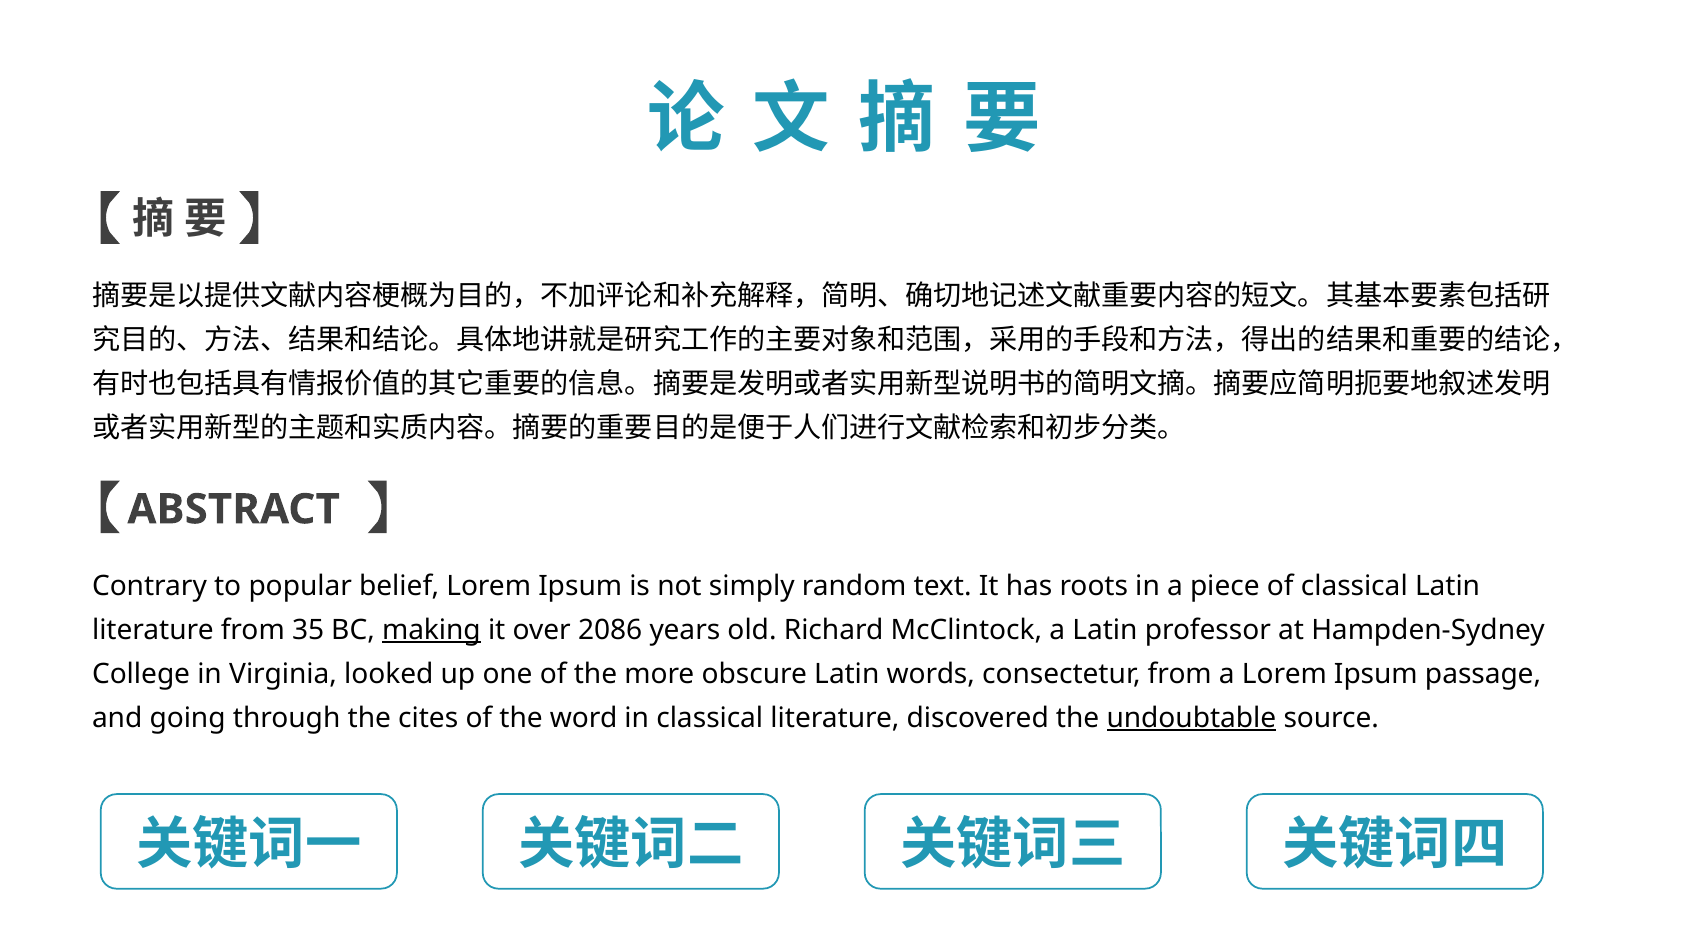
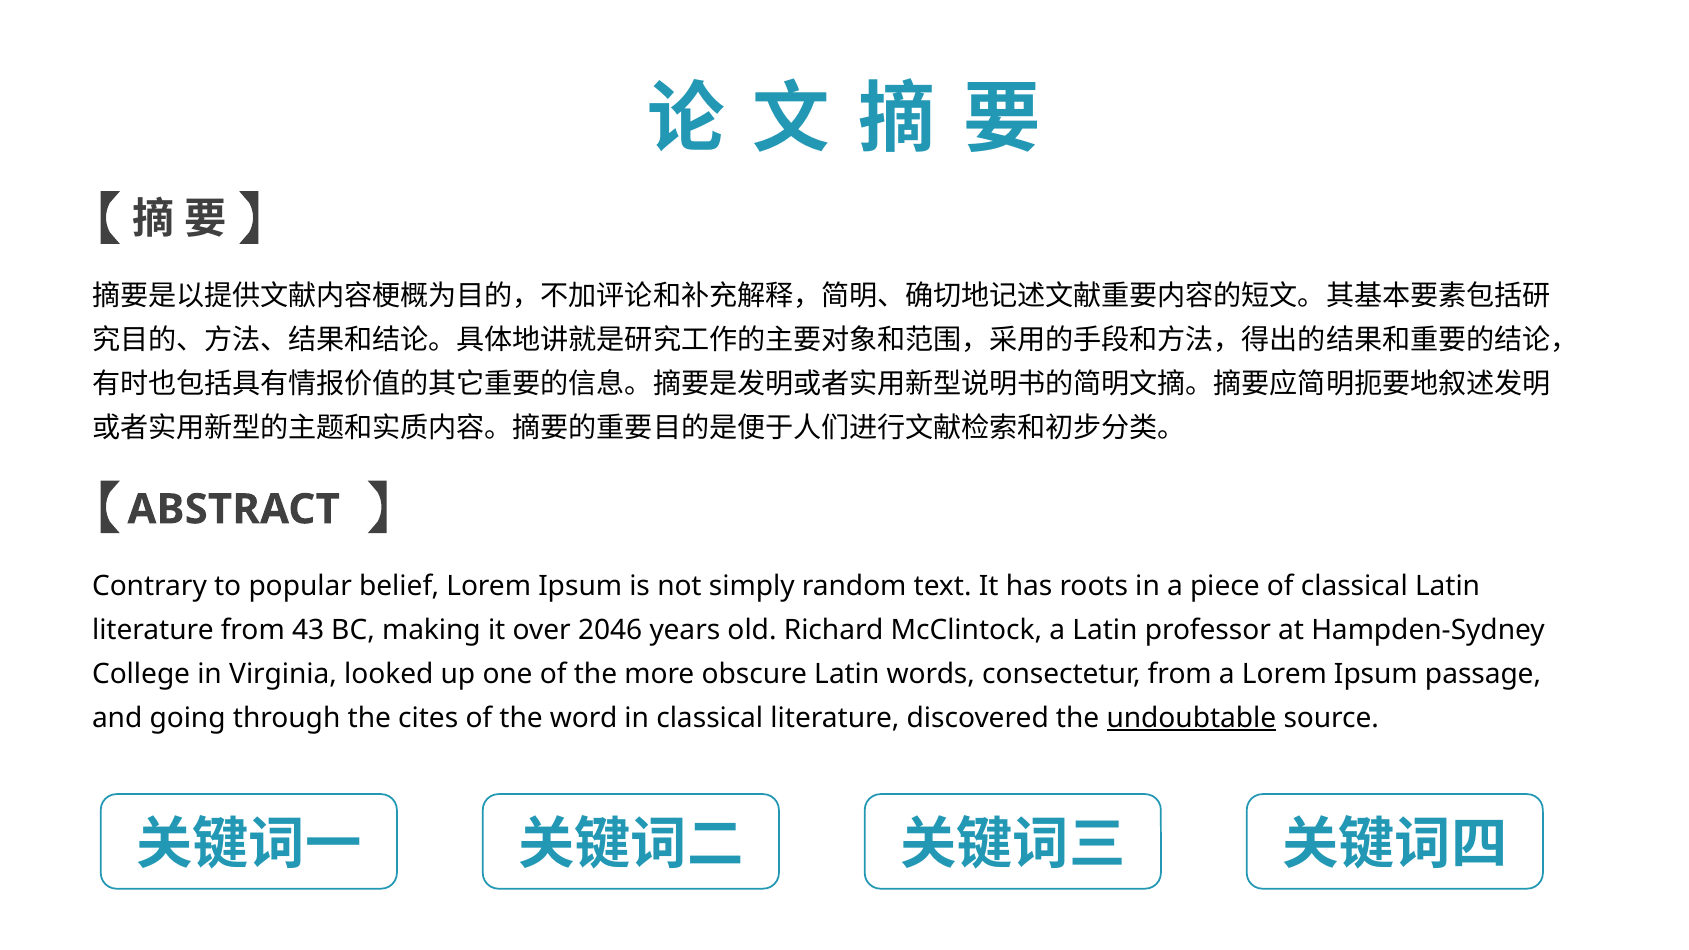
35: 35 -> 43
making underline: present -> none
2086: 2086 -> 2046
